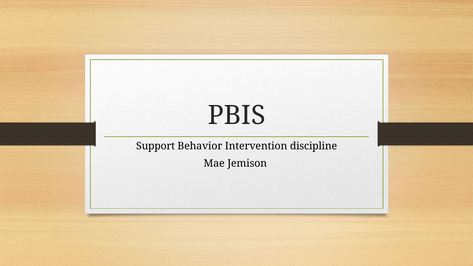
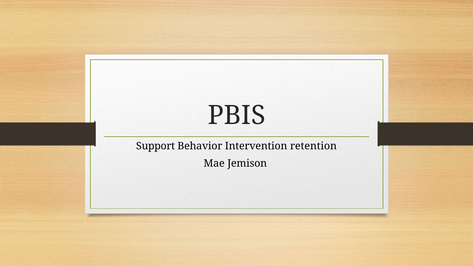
discipline: discipline -> retention
